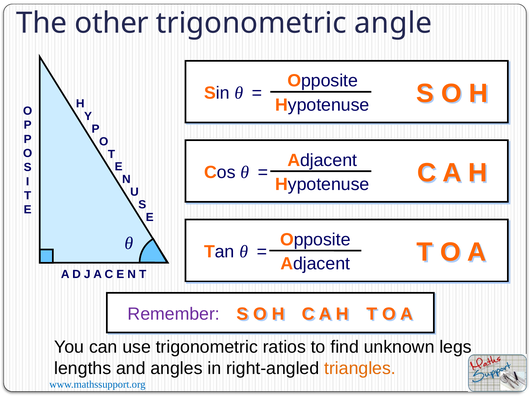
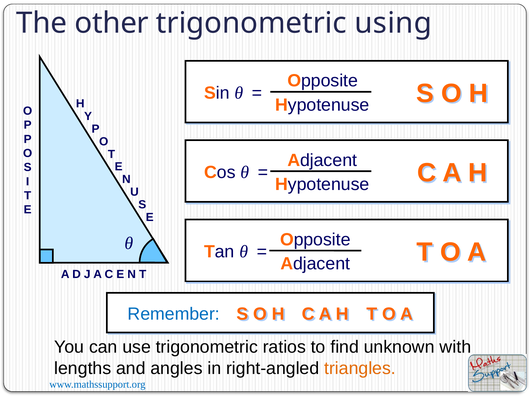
angle: angle -> using
Remember colour: purple -> blue
legs: legs -> with
